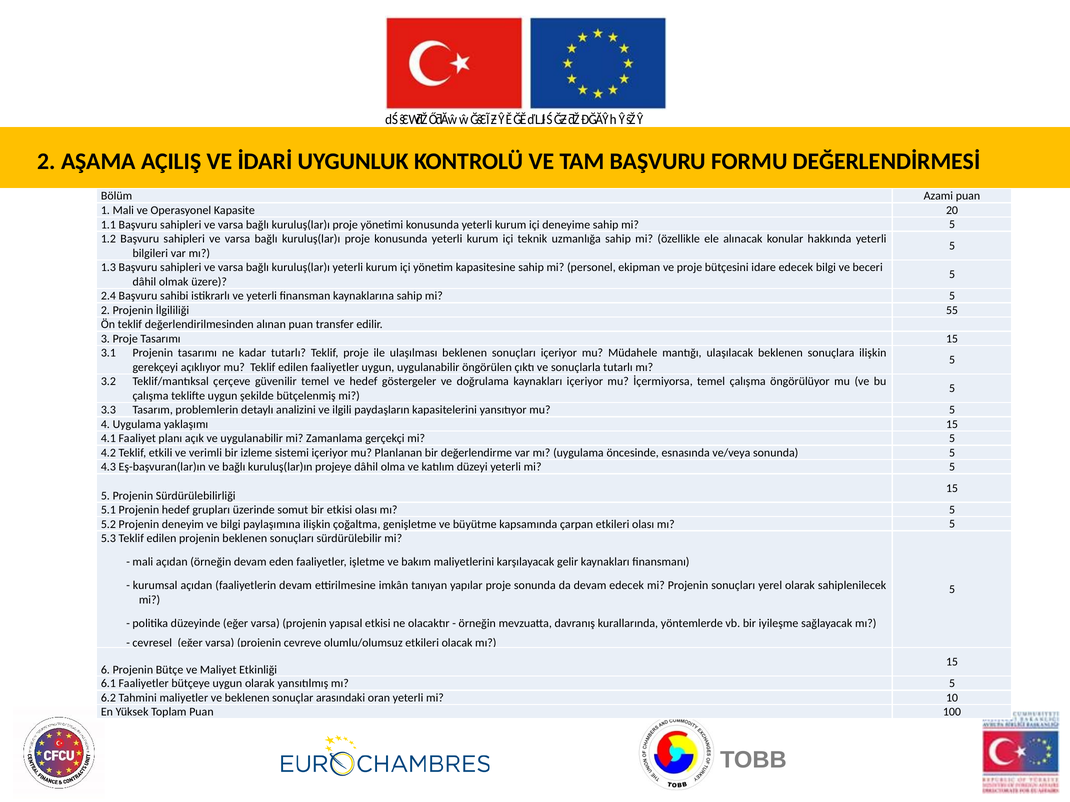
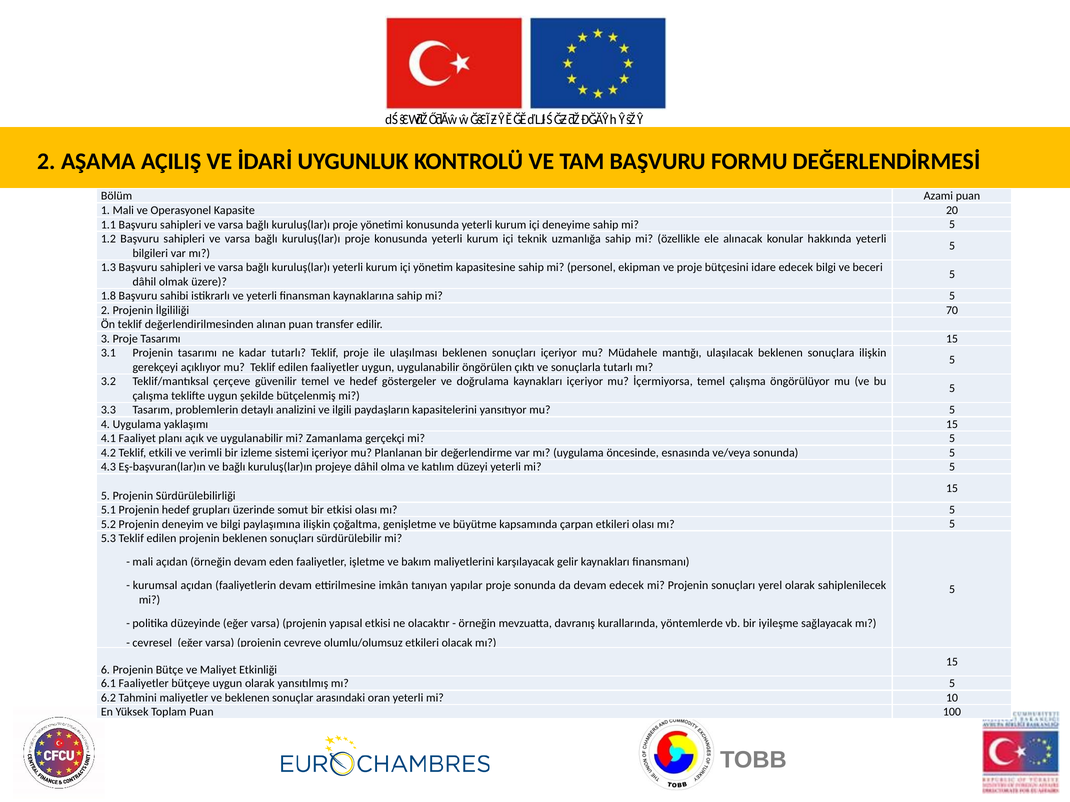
2.4: 2.4 -> 1.8
55: 55 -> 70
